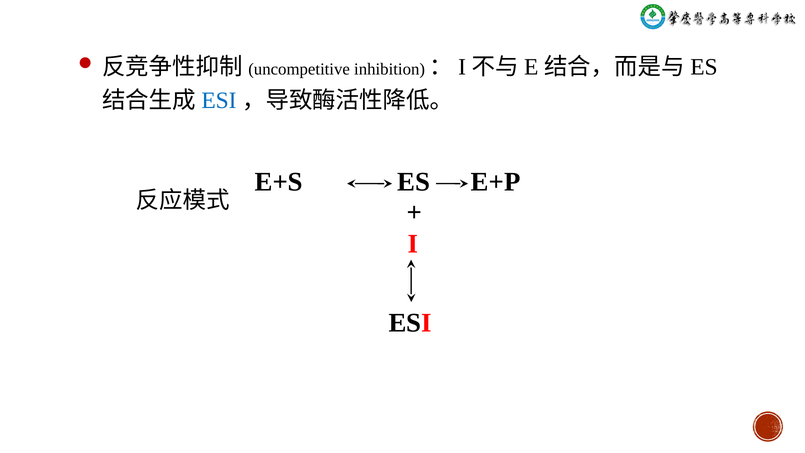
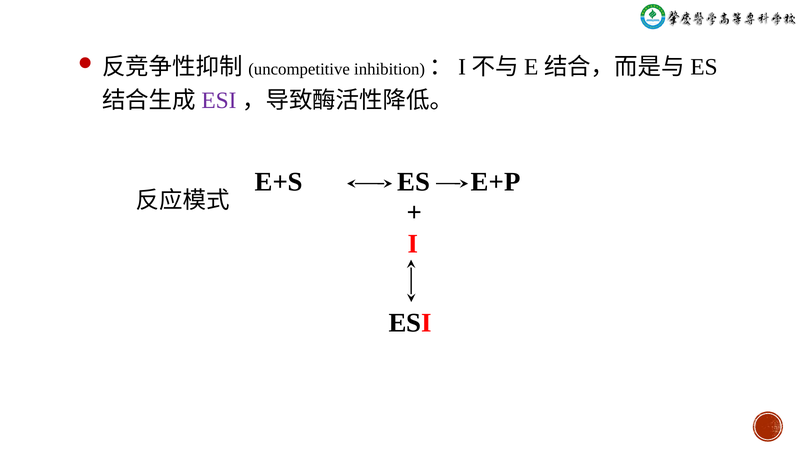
ESI at (219, 100) colour: blue -> purple
